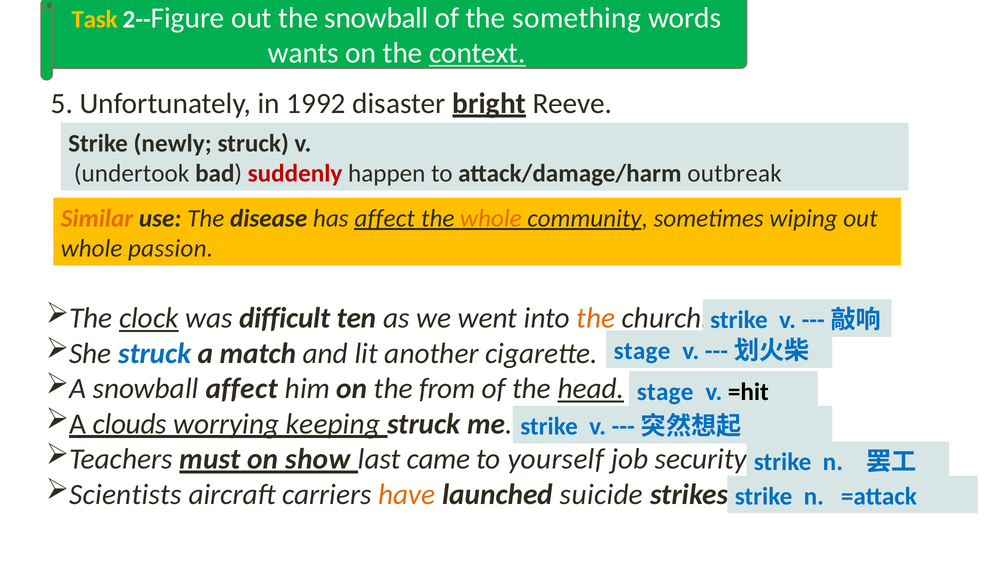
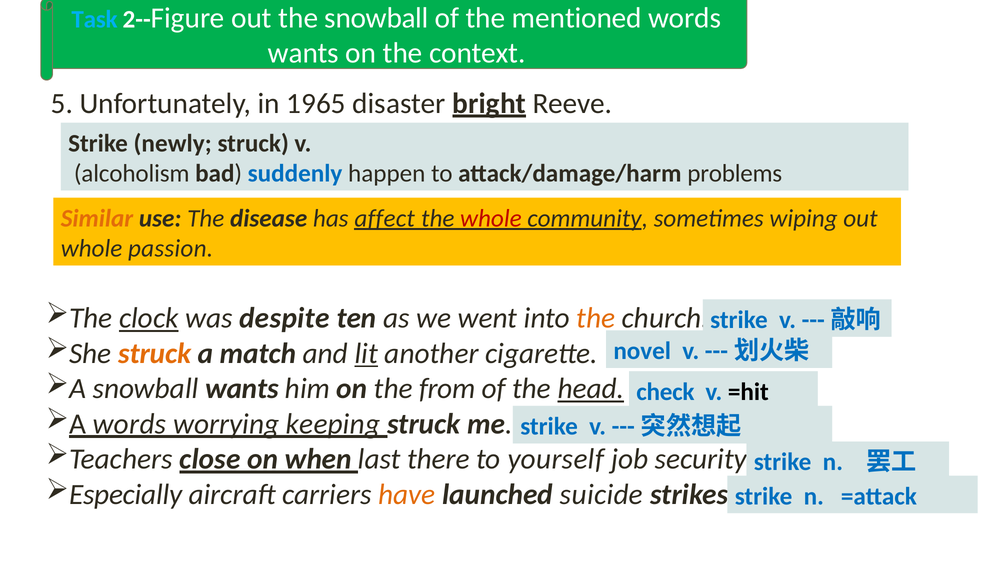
Task colour: yellow -> light blue
something: something -> mentioned
context underline: present -> none
1992: 1992 -> 1965
undertook: undertook -> alcoholism
suddenly colour: red -> blue
outbreak: outbreak -> problems
whole at (491, 218) colour: orange -> red
difficult: difficult -> despite
struck at (155, 353) colour: blue -> orange
lit underline: none -> present
stage at (642, 351): stage -> novel
snowball affect: affect -> wants
stage at (665, 392): stage -> check
A clouds: clouds -> words
must: must -> close
show: show -> when
came: came -> there
Scientists: Scientists -> Especially
